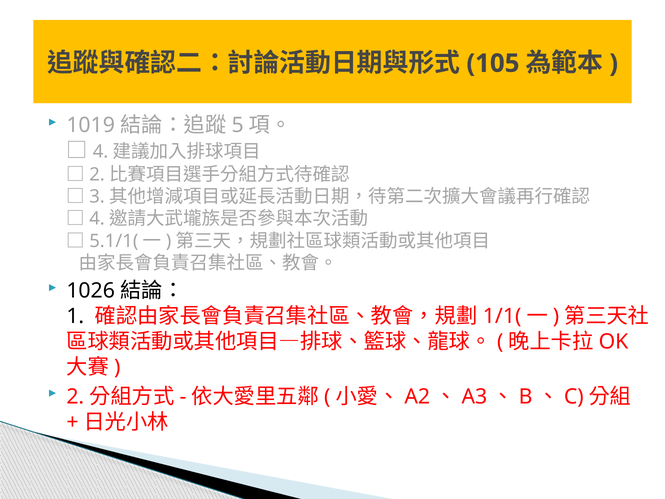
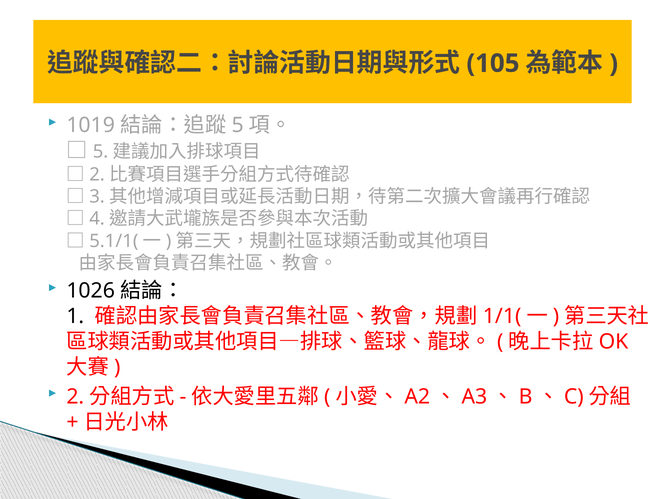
4 at (101, 152): 4 -> 5
